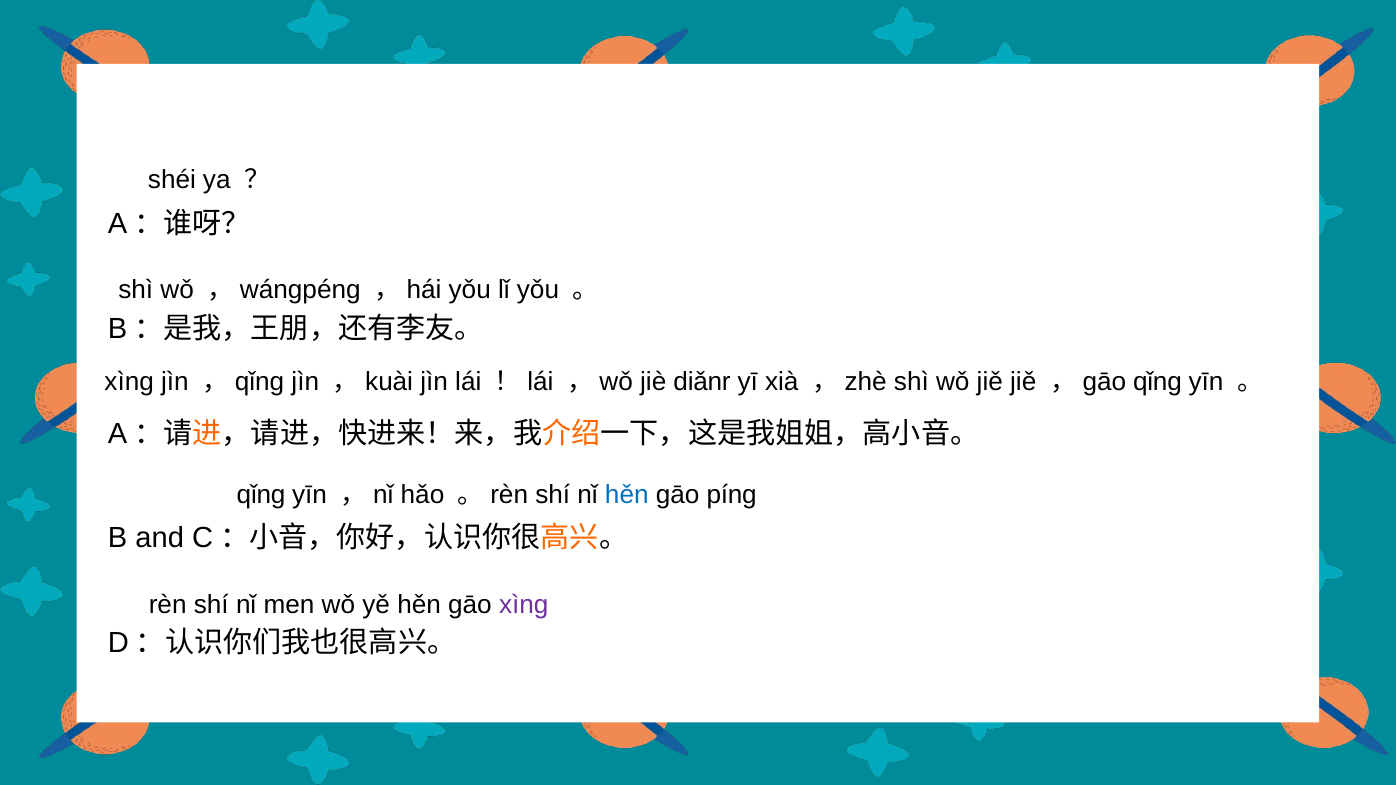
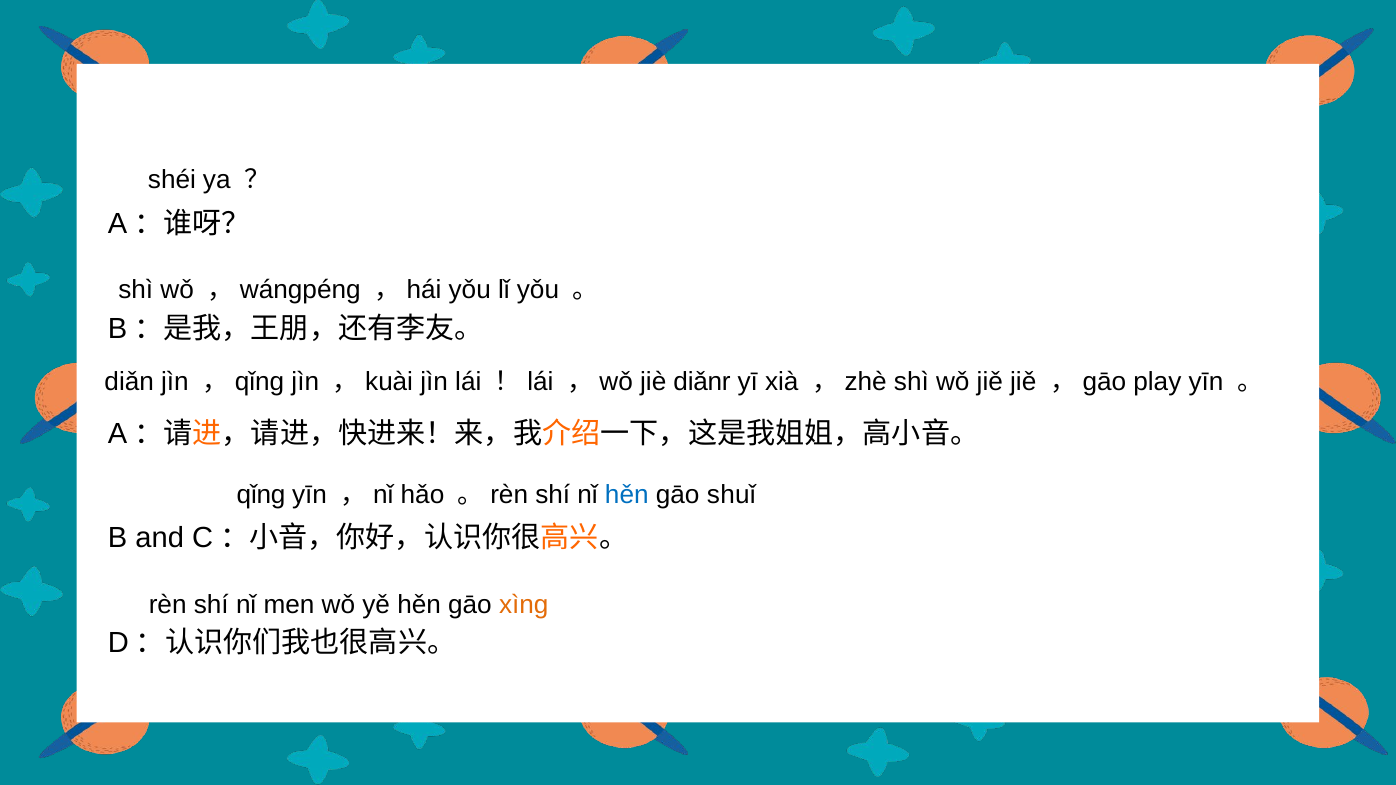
xìng at (129, 382): xìng -> diǎn
，gāo qǐng: qǐng -> play
píng: píng -> shuǐ
xìng at (524, 605) colour: purple -> orange
